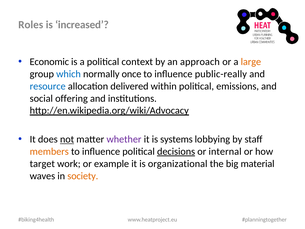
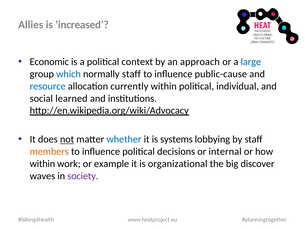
Roles: Roles -> Allies
large colour: orange -> blue
normally once: once -> staff
public-really: public-really -> public-cause
delivered: delivered -> currently
emissions: emissions -> individual
offering: offering -> learned
whether colour: purple -> blue
decisions underline: present -> none
target at (42, 164): target -> within
material: material -> discover
society colour: orange -> purple
